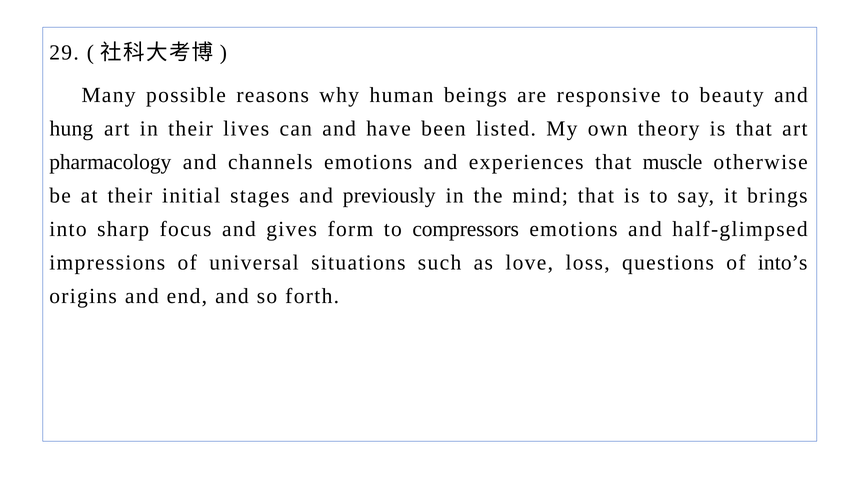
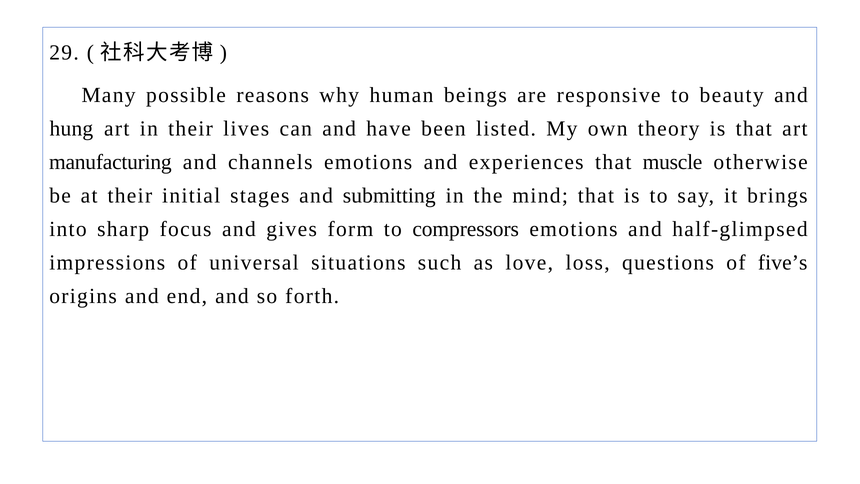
pharmacology: pharmacology -> manufacturing
previously: previously -> submitting
into’s: into’s -> five’s
